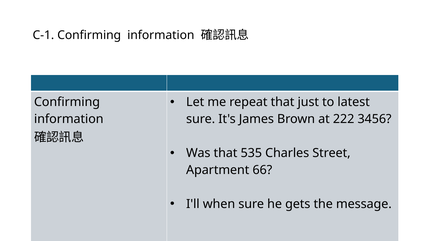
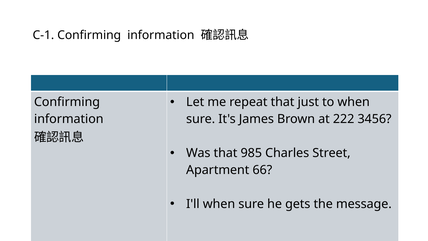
to latest: latest -> when
535: 535 -> 985
